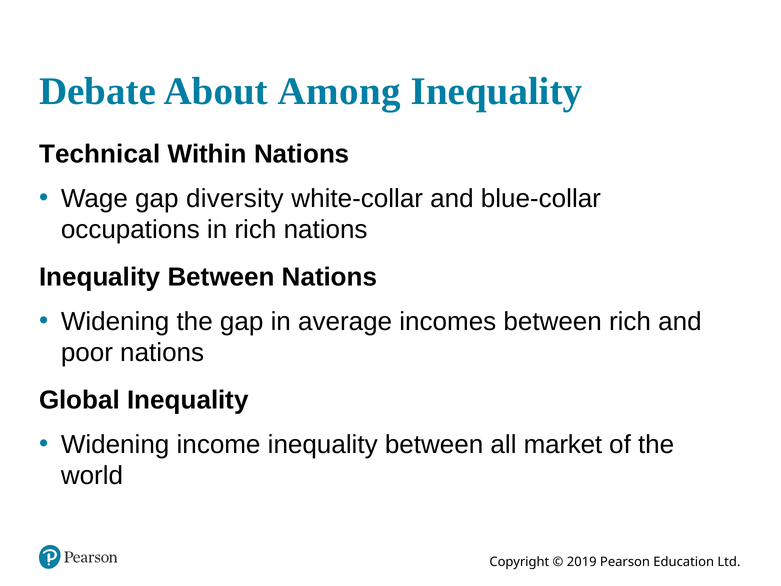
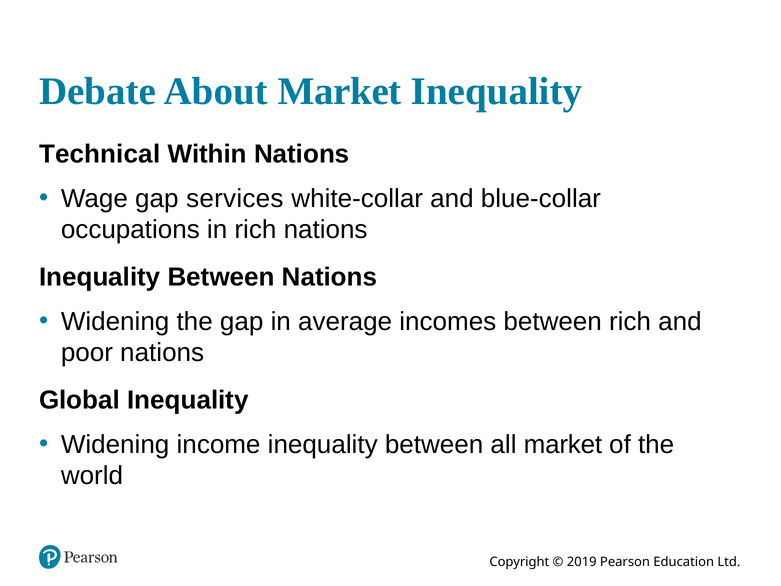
About Among: Among -> Market
diversity: diversity -> services
